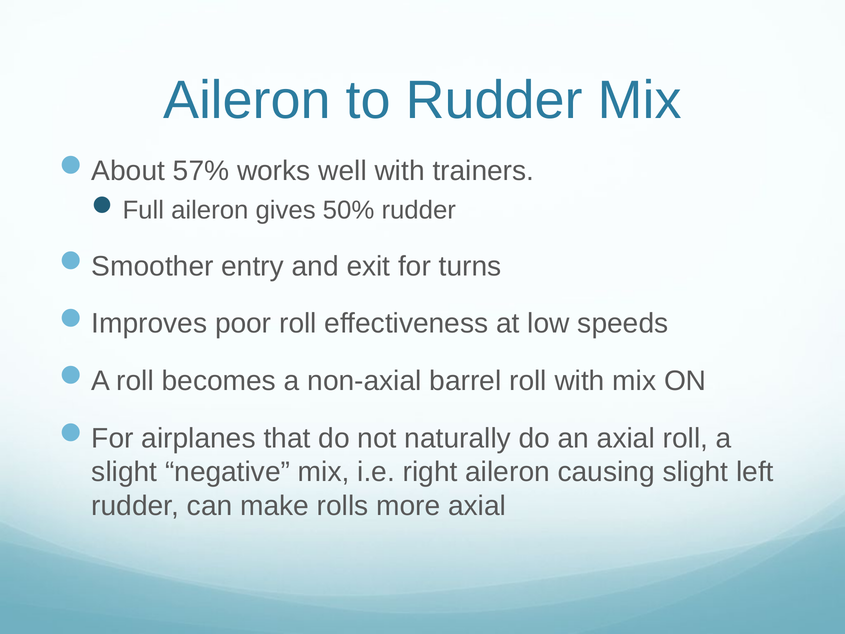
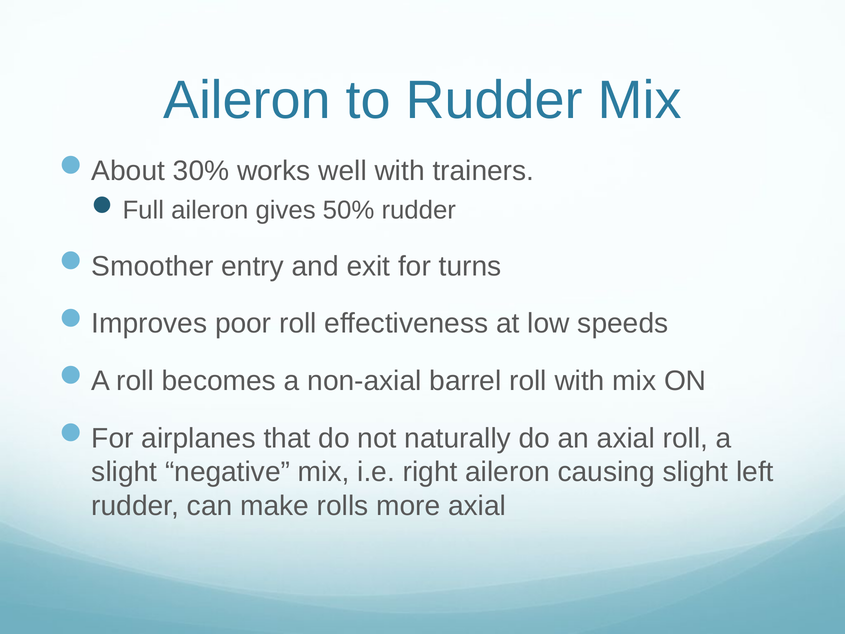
57%: 57% -> 30%
